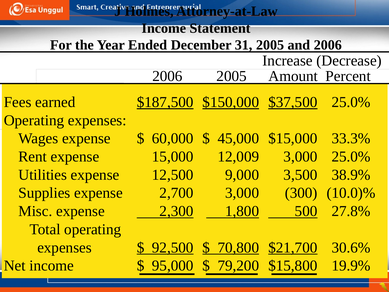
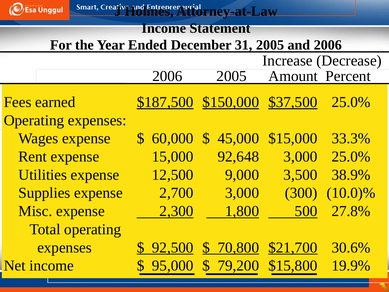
12,009: 12,009 -> 92,648
